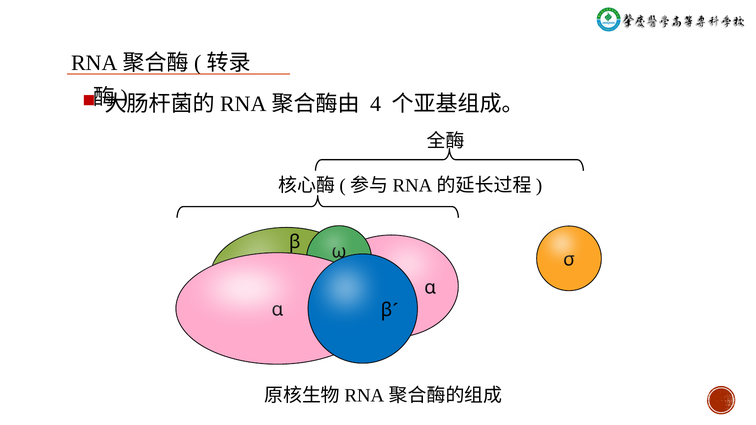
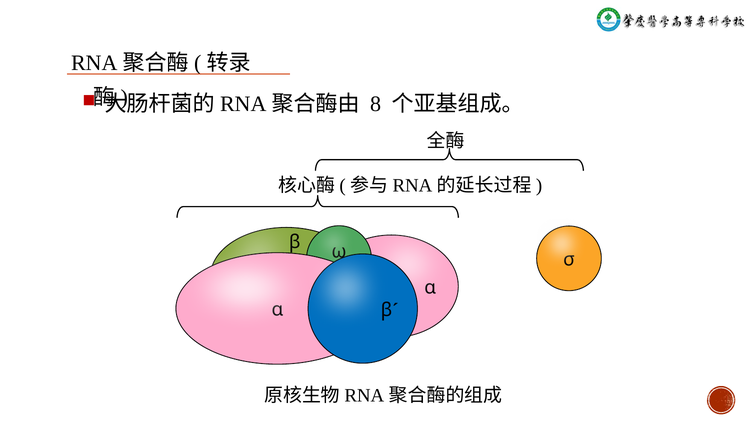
4: 4 -> 8
